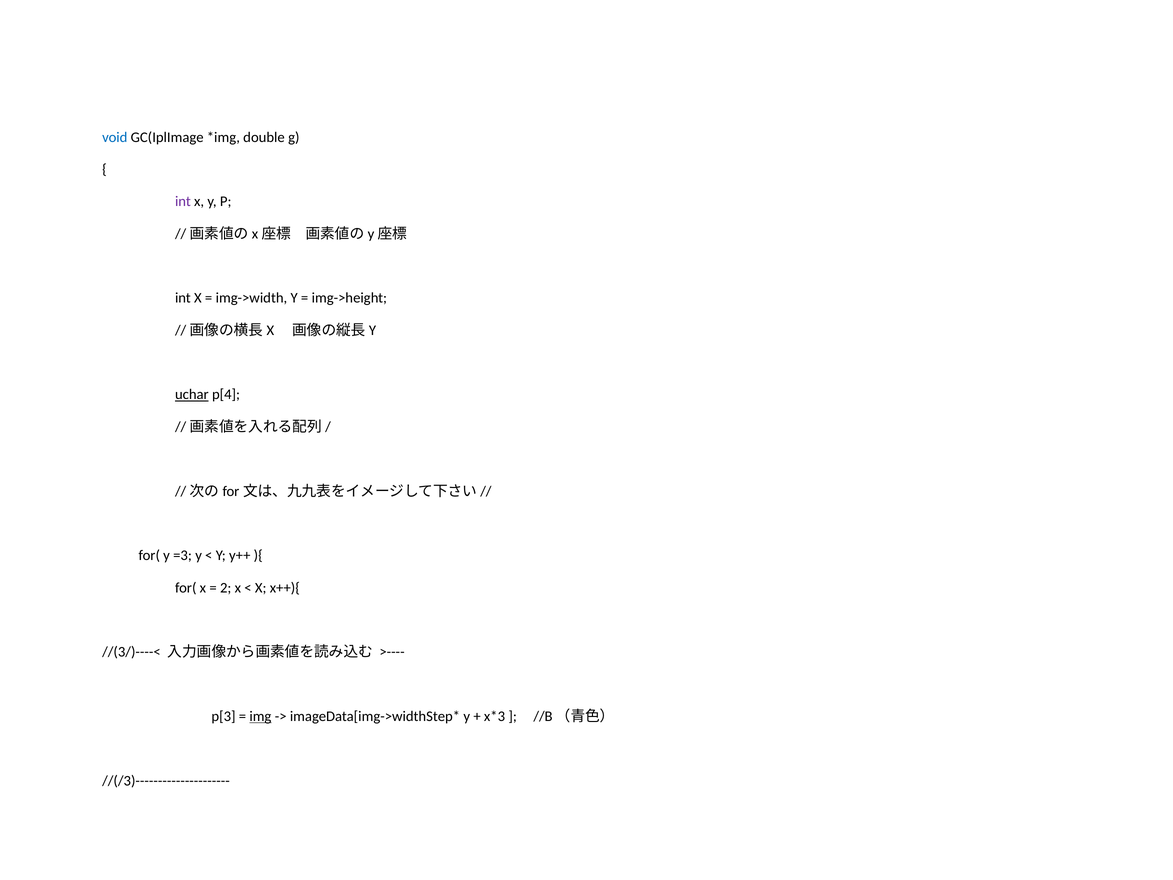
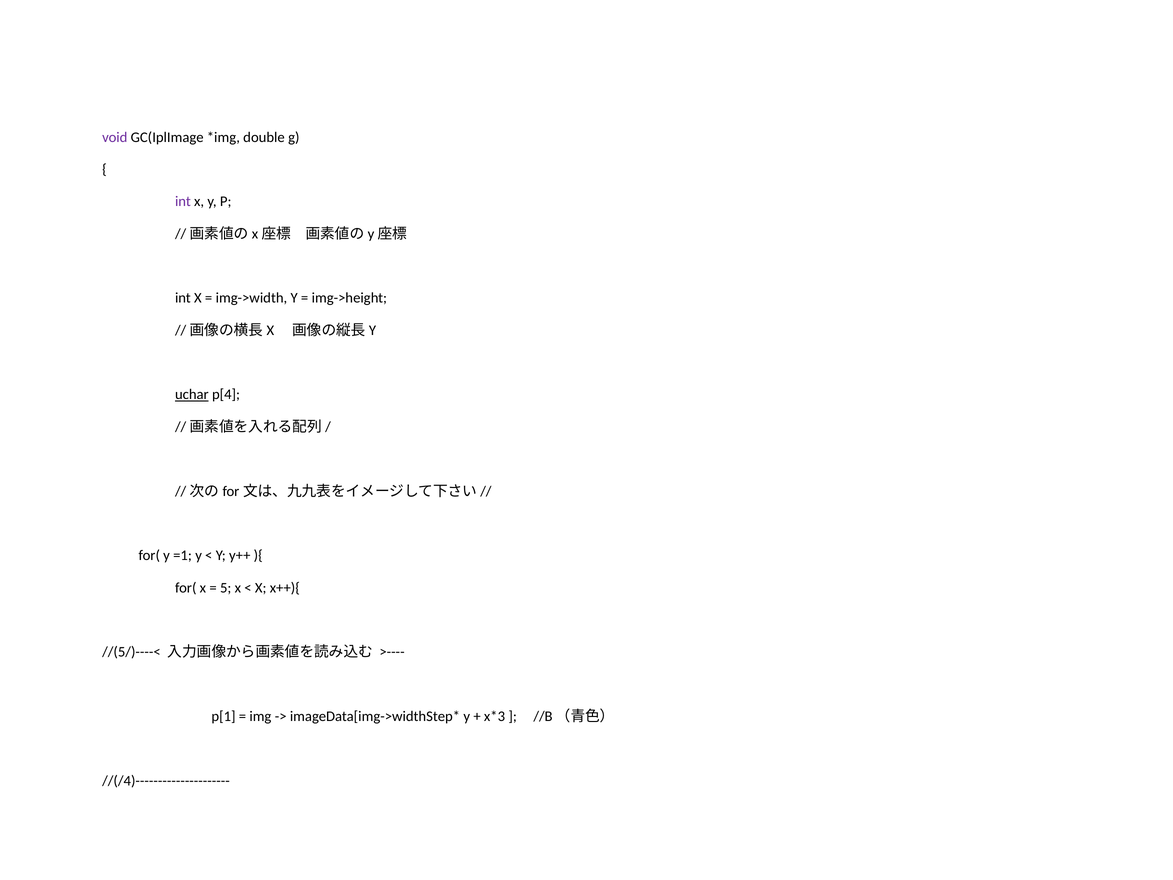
void colour: blue -> purple
=3: =3 -> =1
2: 2 -> 5
//(3/)----<: //(3/)----< -> //(5/)----<
p[3: p[3 -> p[1
img underline: present -> none
//(/3)---------------------: //(/3)--------------------- -> //(/4)---------------------
